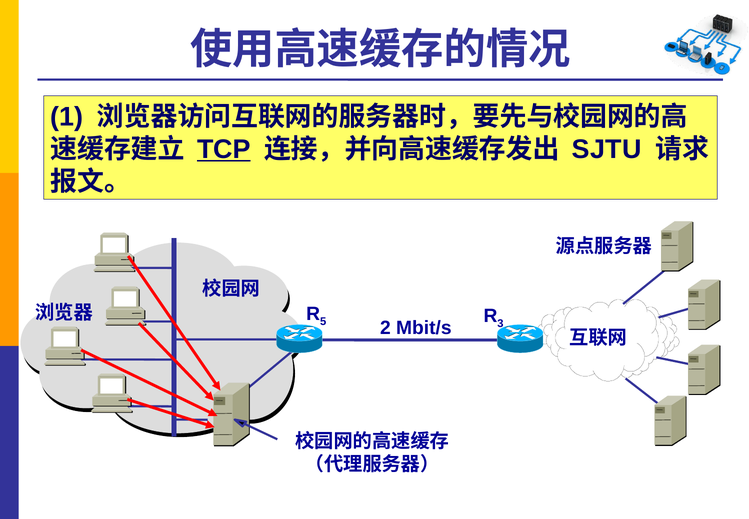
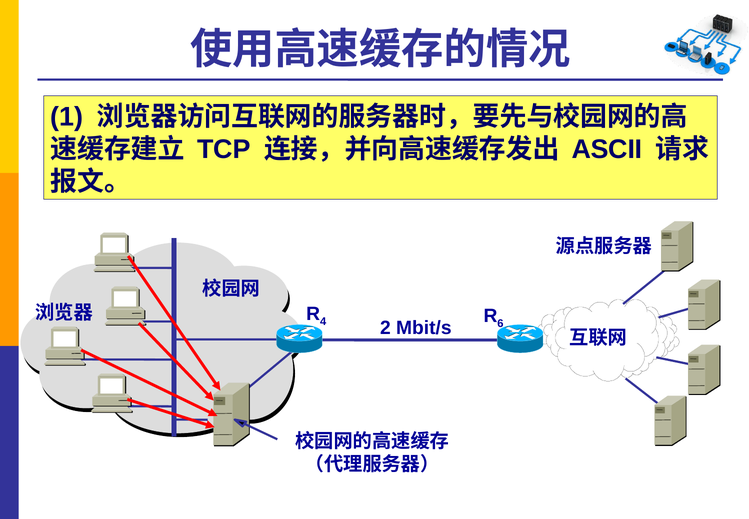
TCP underline: present -> none
SJTU: SJTU -> ASCII
5: 5 -> 4
3: 3 -> 6
